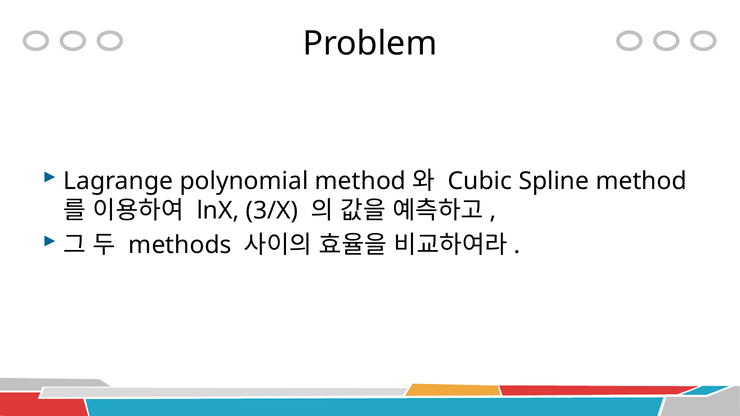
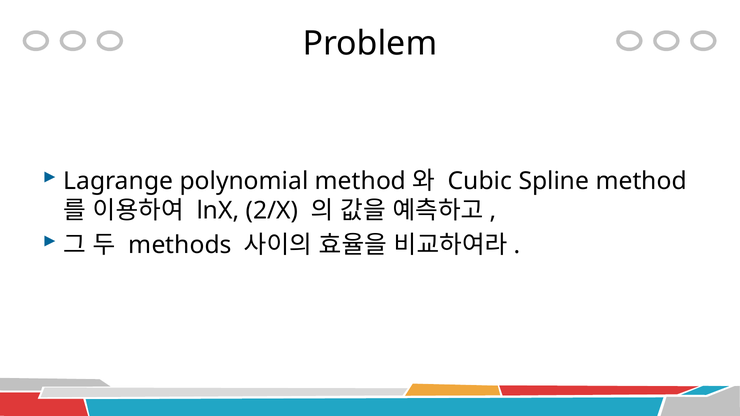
3/X: 3/X -> 2/X
